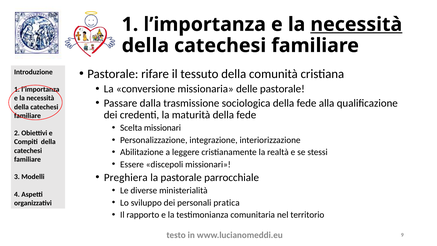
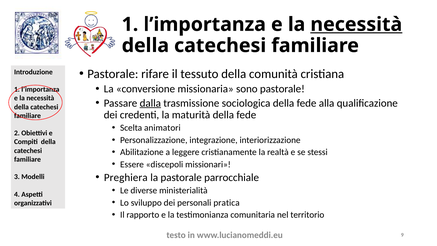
delle: delle -> sono
dalla underline: none -> present
Scelta missionari: missionari -> animatori
